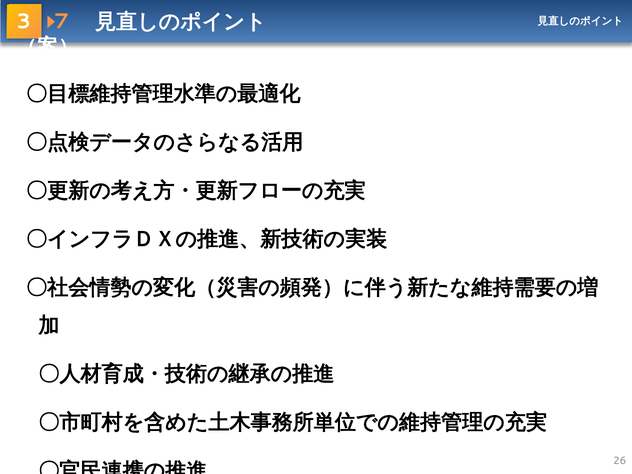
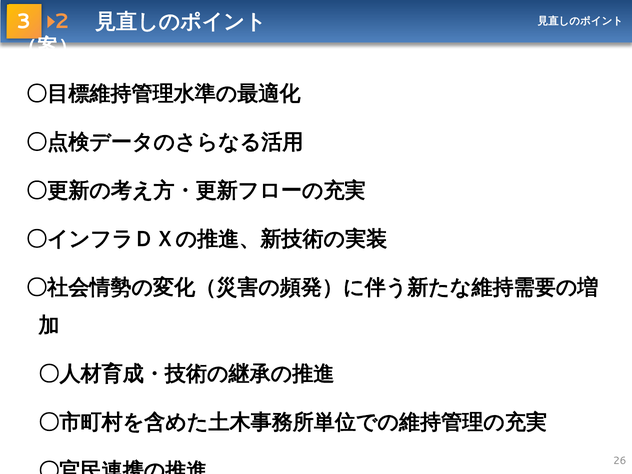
7: 7 -> 2
